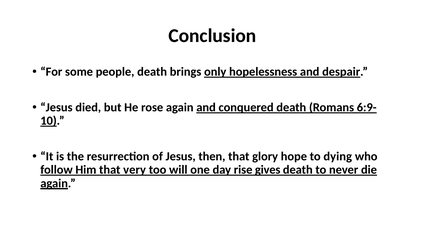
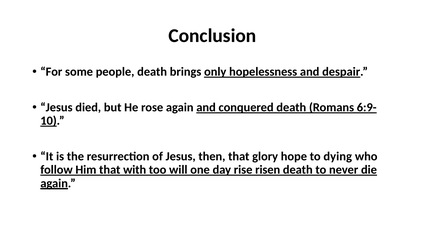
very: very -> with
gives: gives -> risen
